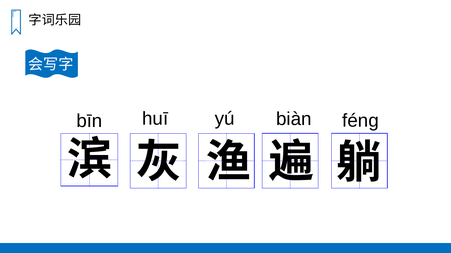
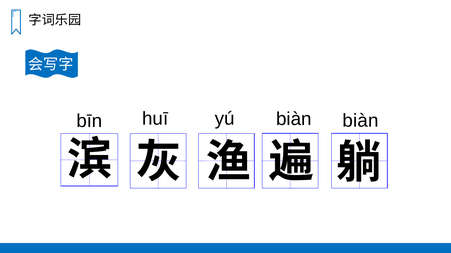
fénɡ at (361, 121): fénɡ -> biàn
